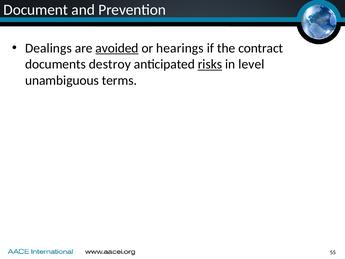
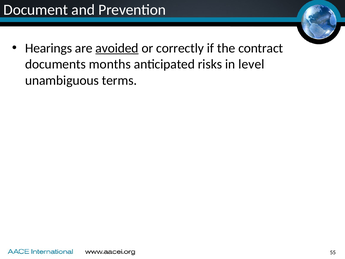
Dealings: Dealings -> Hearings
hearings: hearings -> correctly
destroy: destroy -> months
risks underline: present -> none
